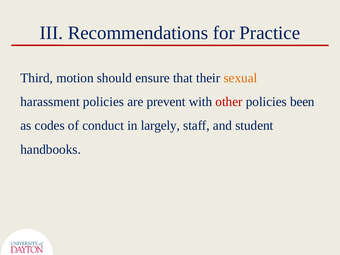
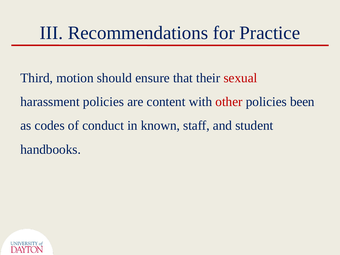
sexual colour: orange -> red
prevent: prevent -> content
largely: largely -> known
